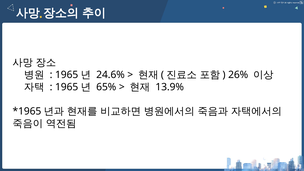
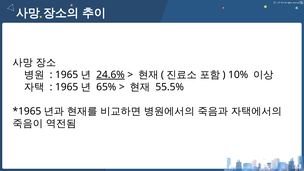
24.6% underline: none -> present
26%: 26% -> 10%
13.9%: 13.9% -> 55.5%
